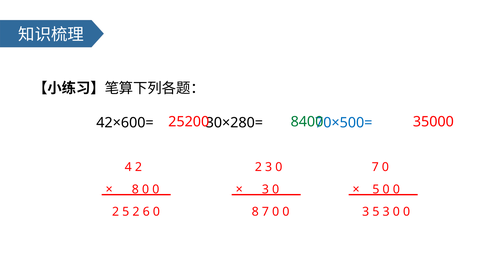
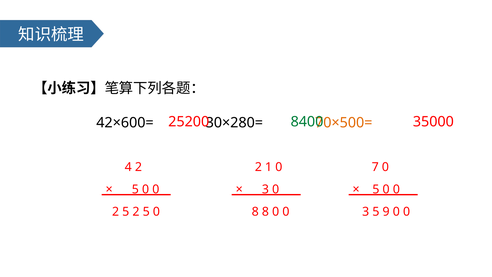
70×500= colour: blue -> orange
2 3: 3 -> 1
8 at (135, 189): 8 -> 5
5 2 6: 6 -> 5
8 7: 7 -> 8
5 3: 3 -> 9
